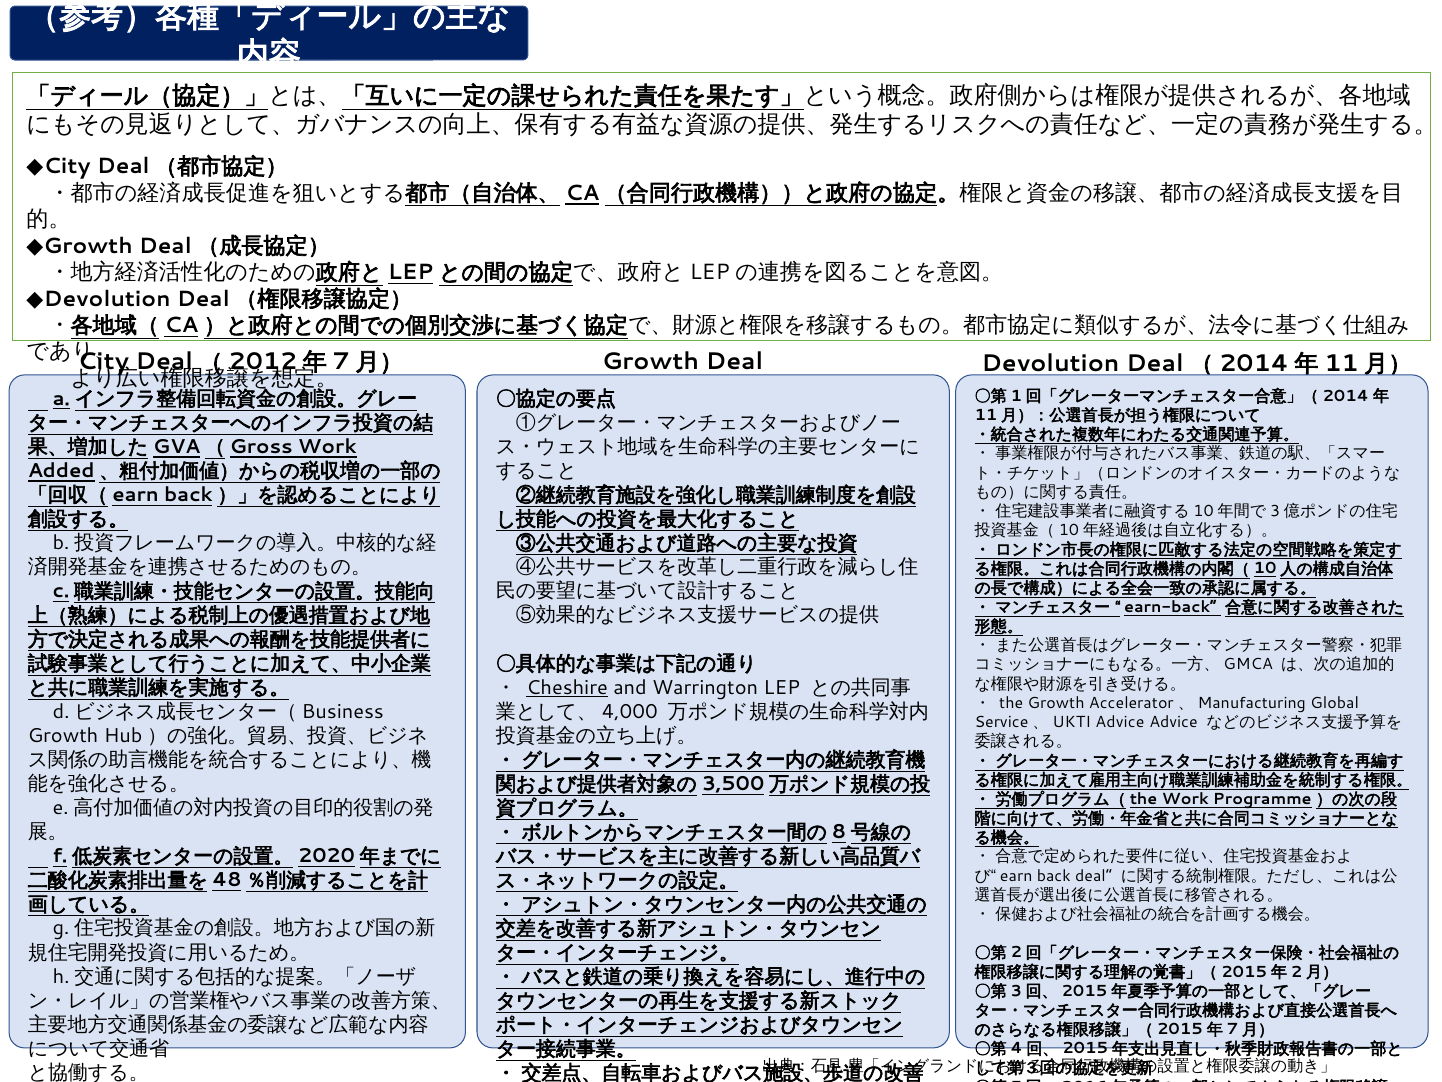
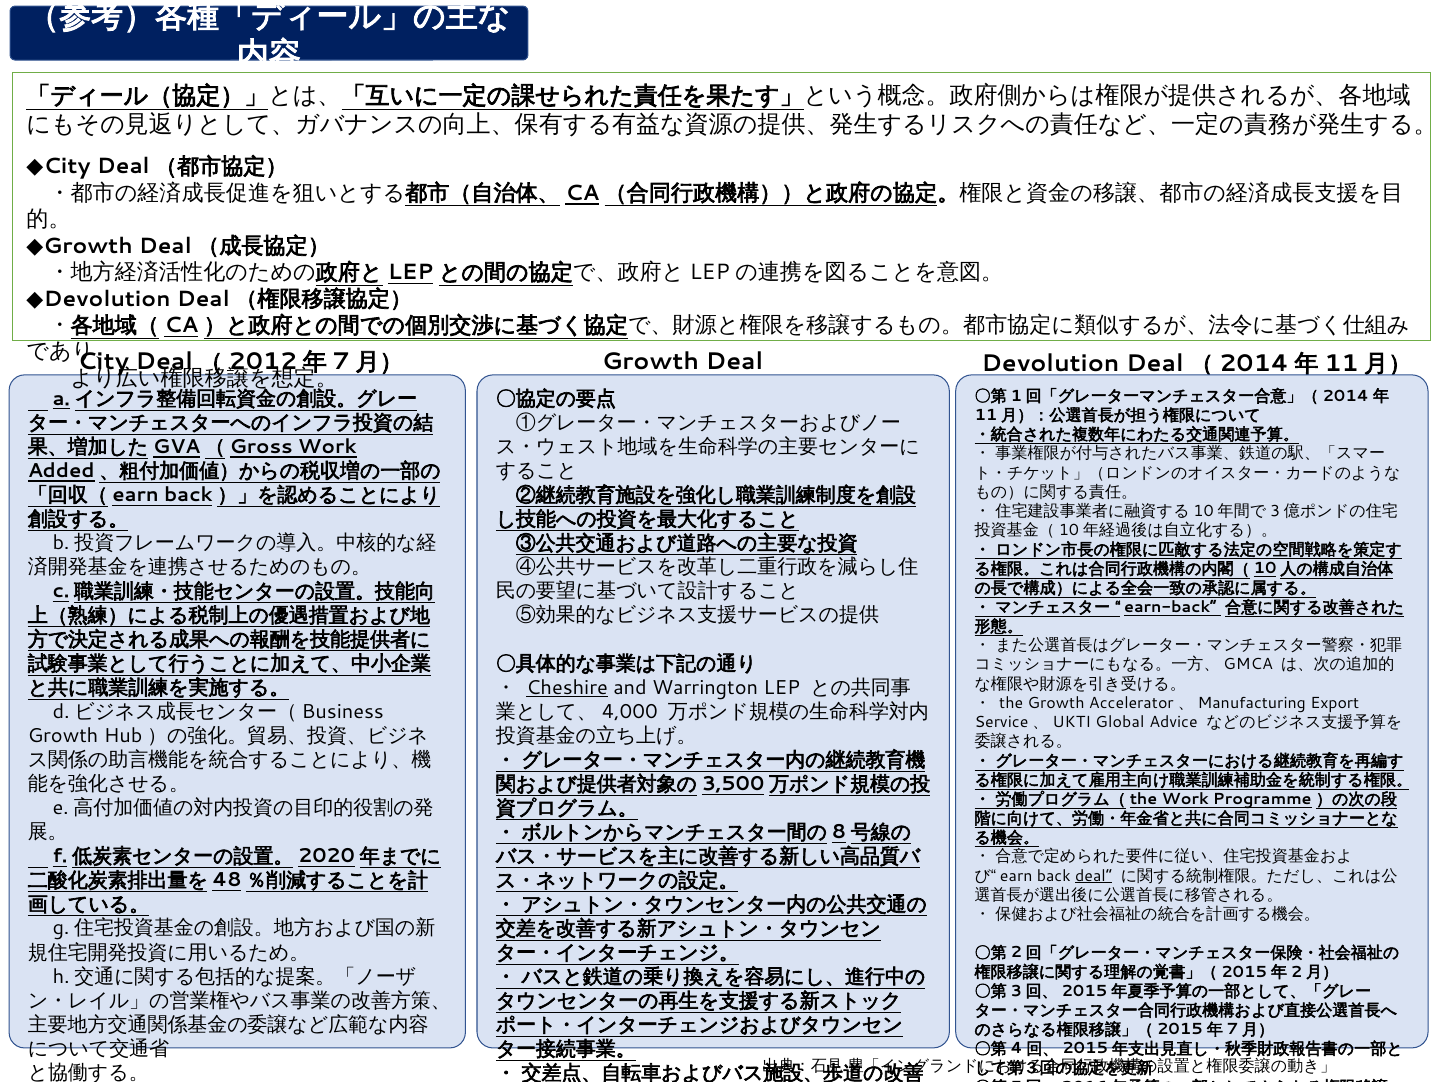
Global: Global -> Export
Service、UKTI Advice: Advice -> Global
deal at (1094, 875) underline: none -> present
